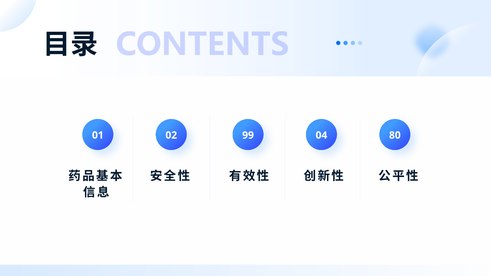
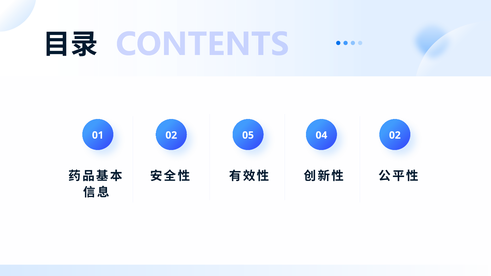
99: 99 -> 05
04 80: 80 -> 02
